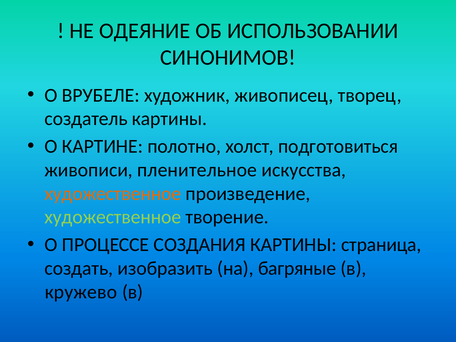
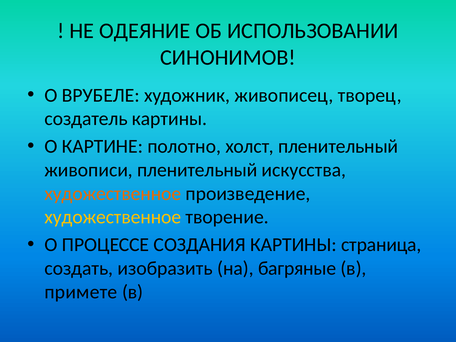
холст подготовиться: подготовиться -> пленительный
живописи пленительное: пленительное -> пленительный
художественное at (113, 217) colour: light green -> yellow
кружево: кружево -> примете
